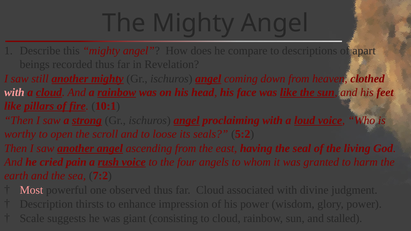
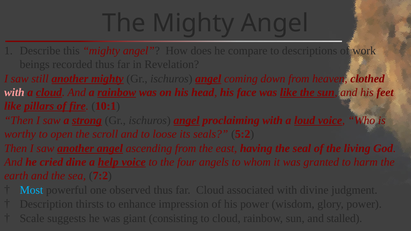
apart: apart -> work
pain: pain -> dine
rush: rush -> help
Most colour: pink -> light blue
